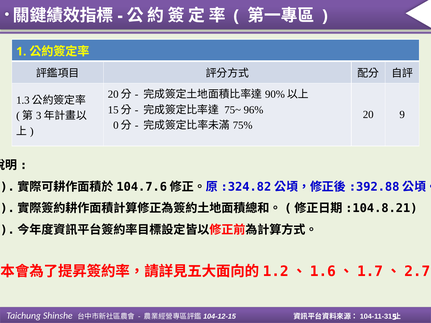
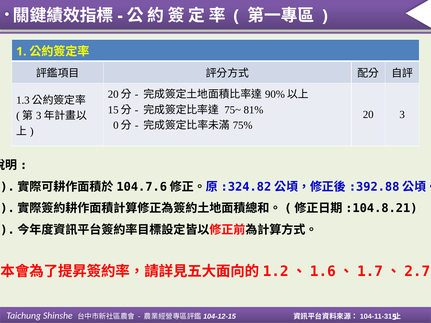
96%: 96% -> 81%
9: 9 -> 3
